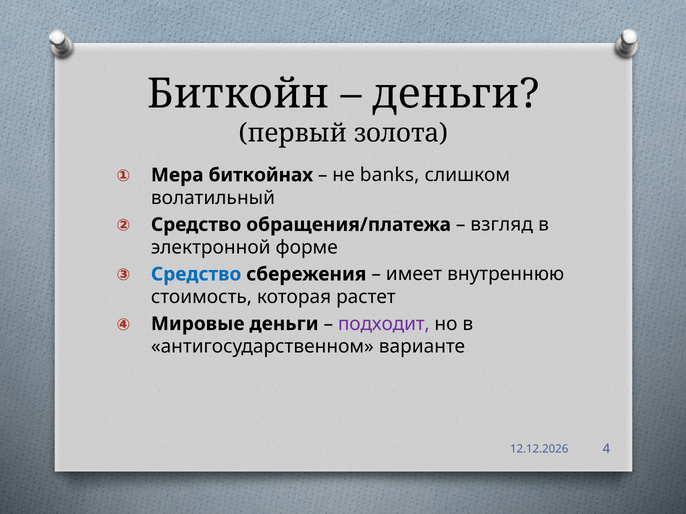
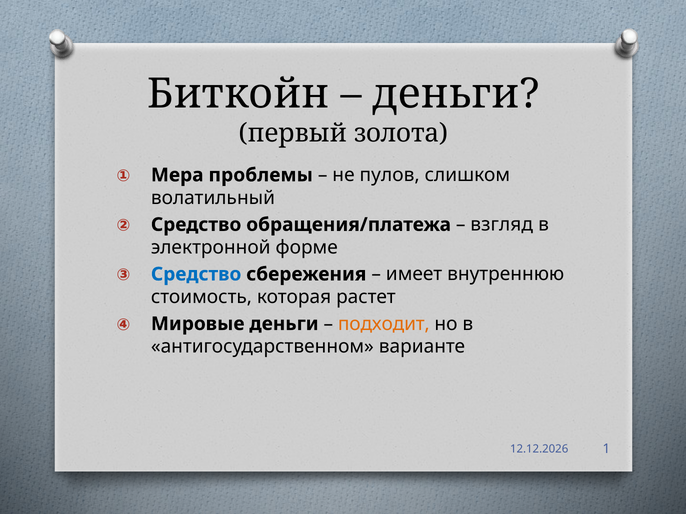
биткойнах: биткойнах -> проблемы
banks: banks -> пулов
подходит colour: purple -> orange
4: 4 -> 1
